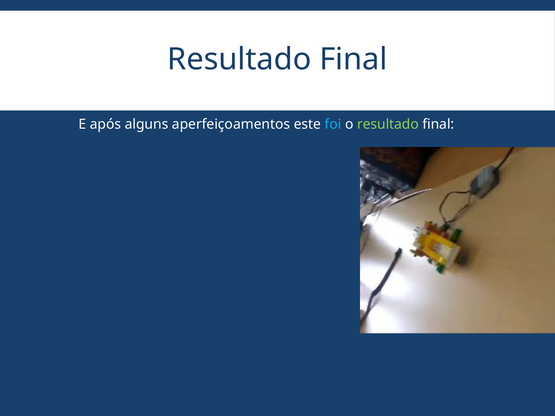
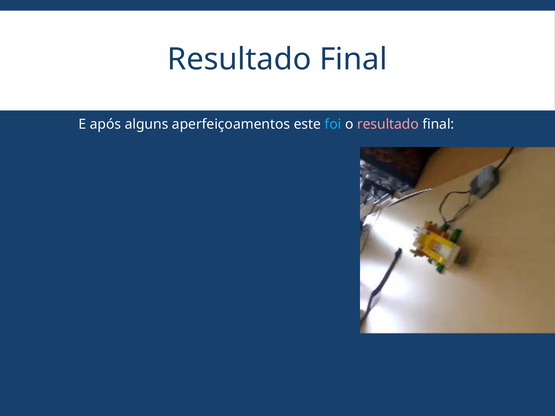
resultado at (388, 124) colour: light green -> pink
